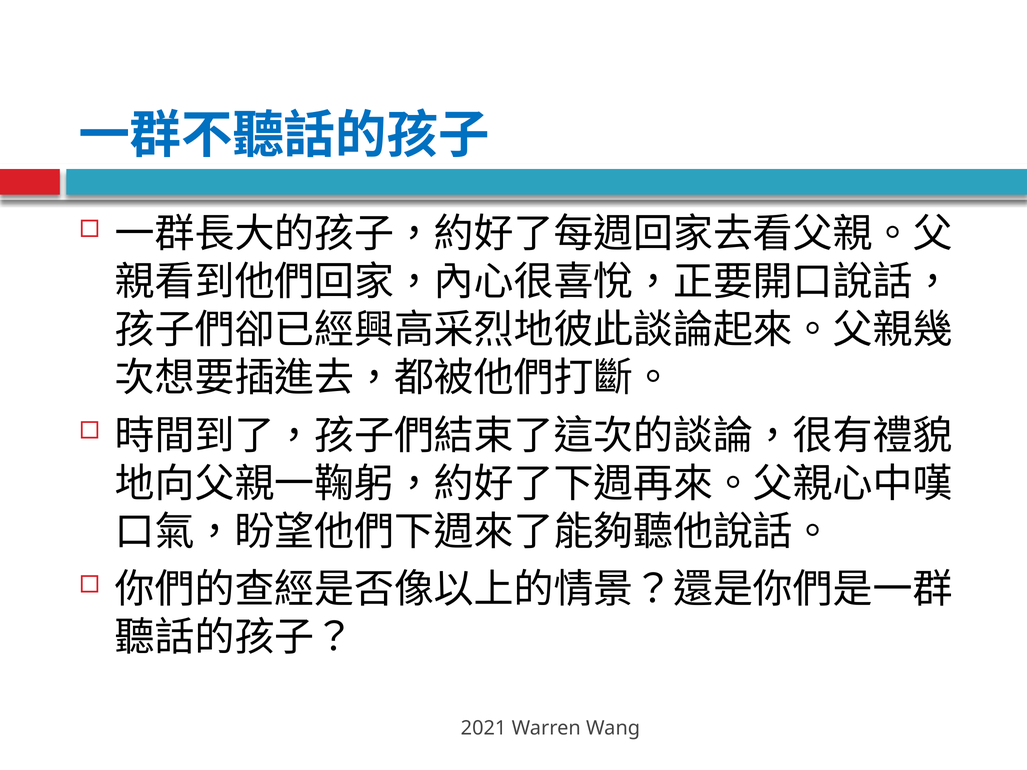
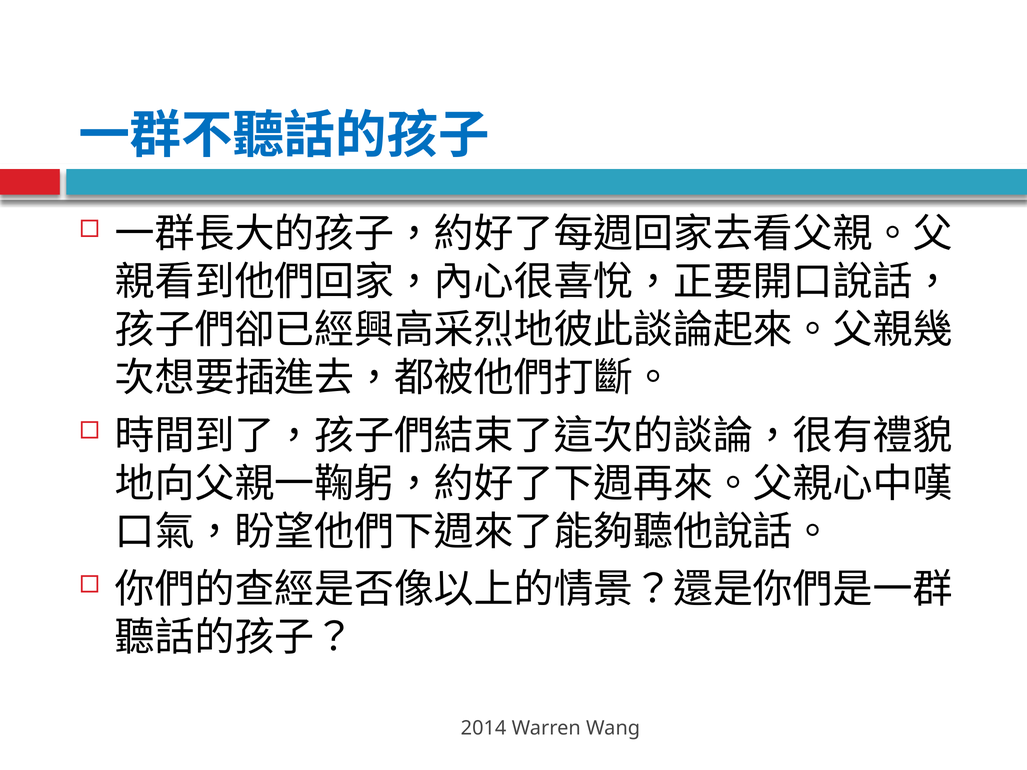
2021: 2021 -> 2014
